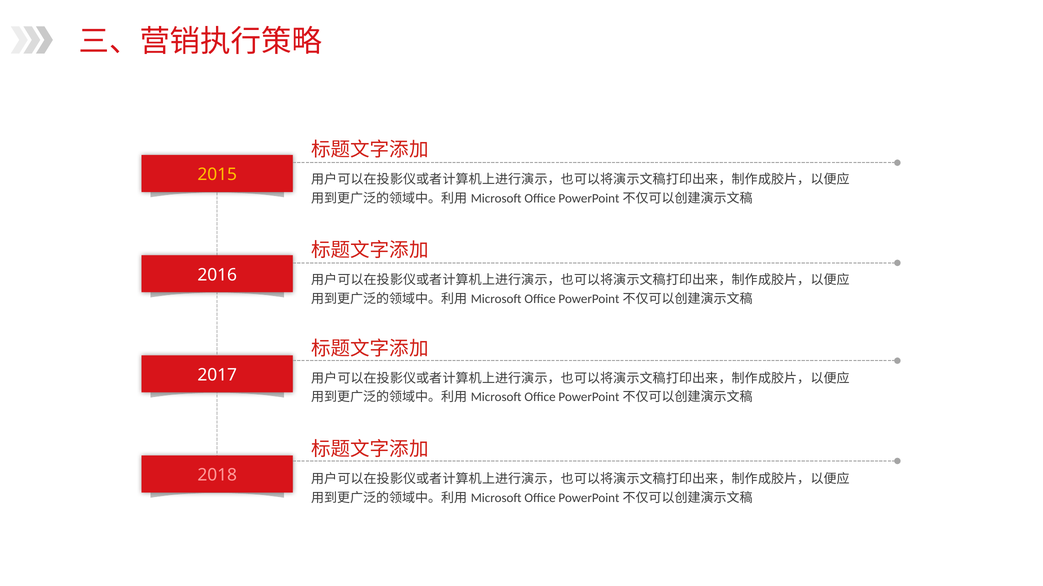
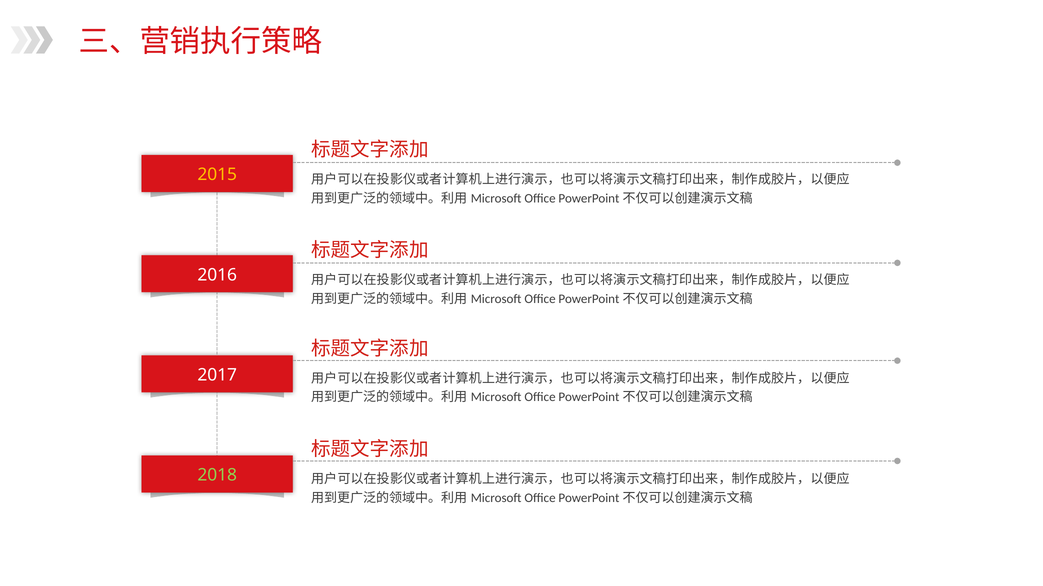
2018 colour: pink -> light green
